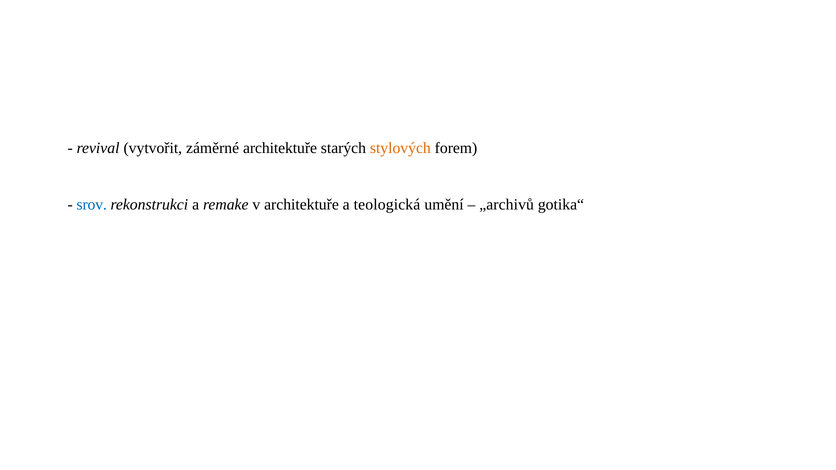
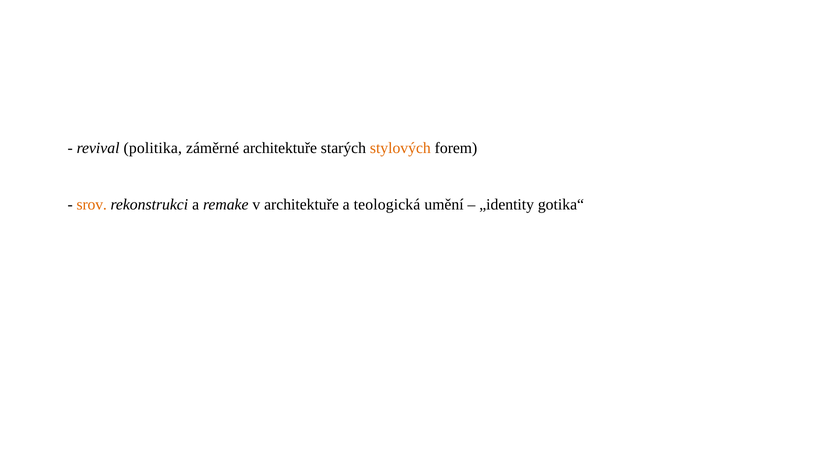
vytvořit: vytvořit -> politika
srov colour: blue -> orange
„archivů: „archivů -> „identity
